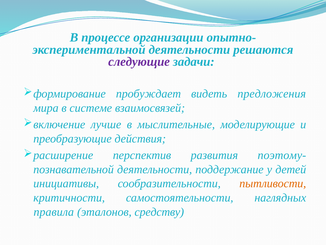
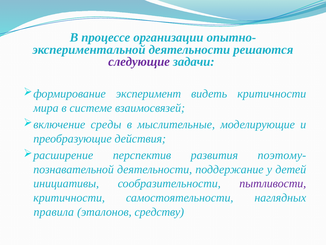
пробуждает: пробуждает -> эксперимент
видеть предложения: предложения -> критичности
лучше: лучше -> среды
пытливости colour: orange -> purple
